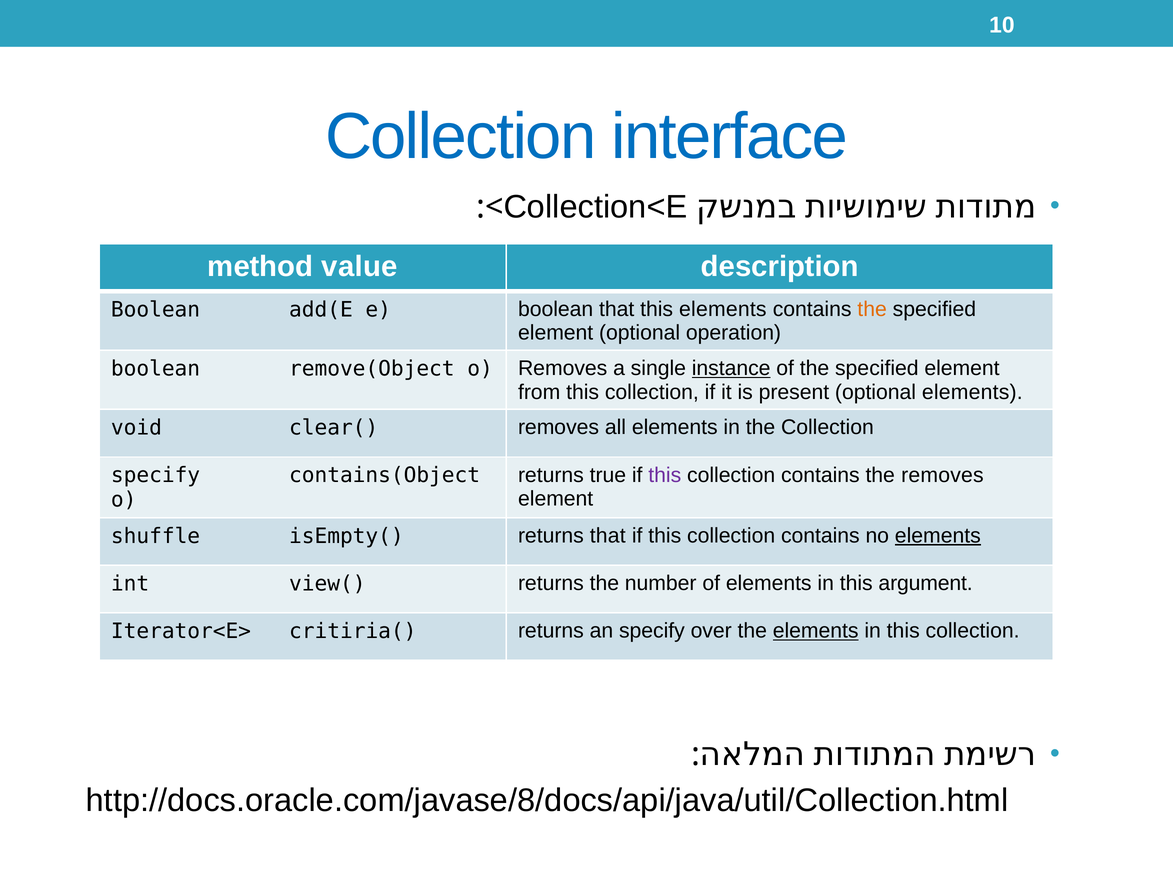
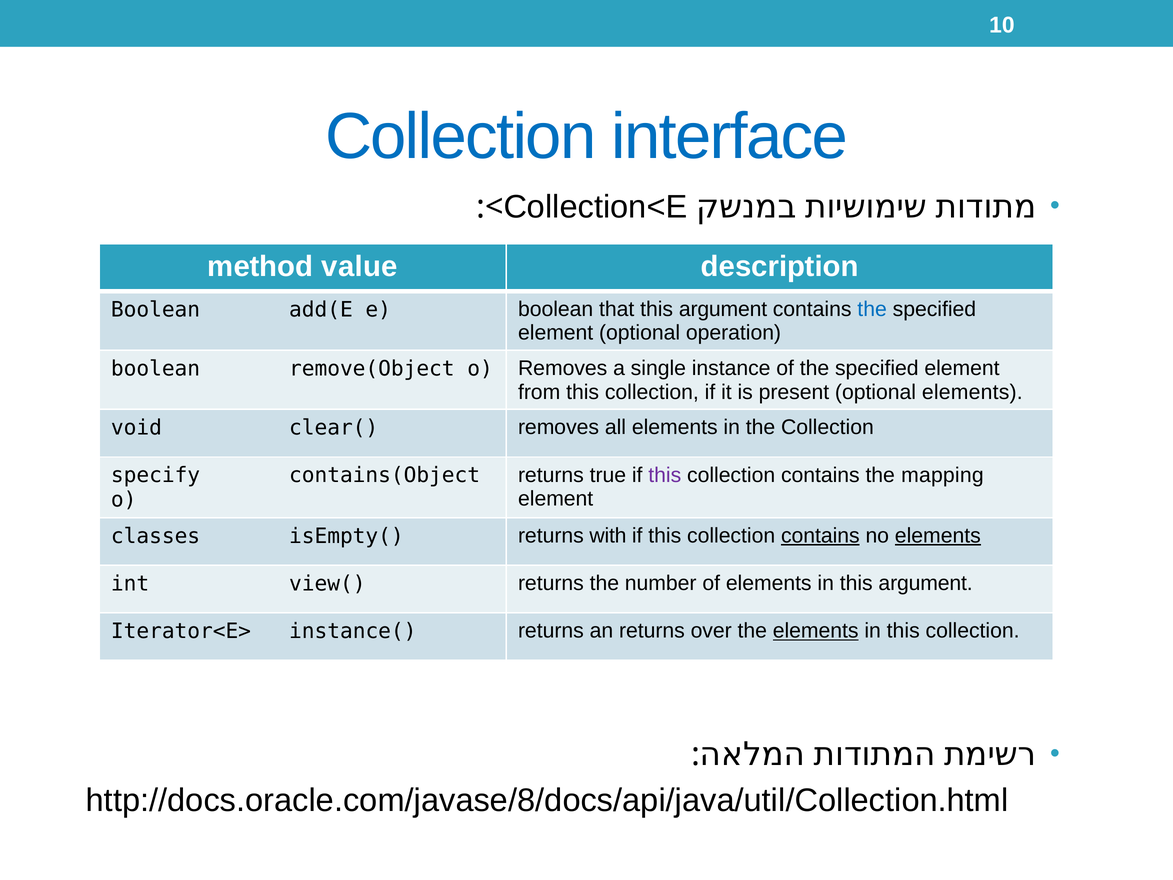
that this elements: elements -> argument
the at (872, 309) colour: orange -> blue
instance underline: present -> none
the removes: removes -> mapping
shuffle: shuffle -> classes
returns that: that -> with
contains at (820, 536) underline: none -> present
critiria(: critiria( -> instance(
an specify: specify -> returns
